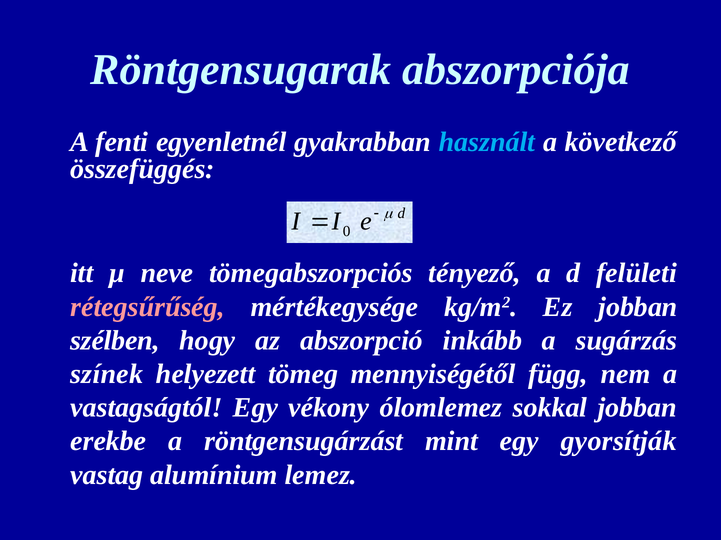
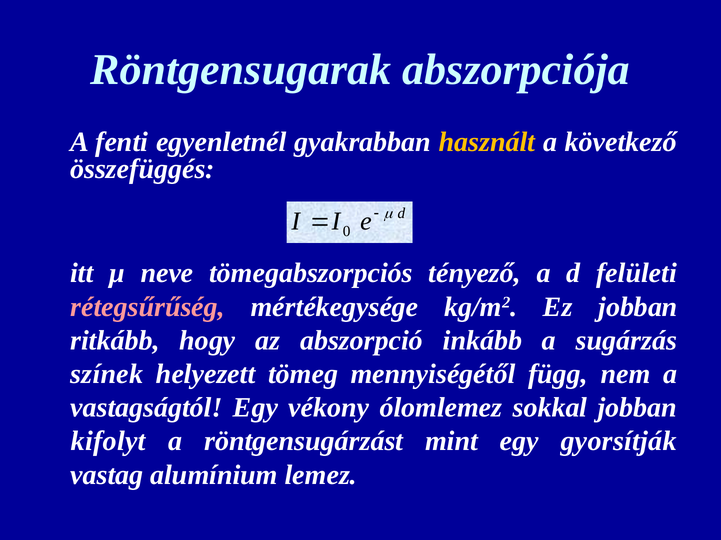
használt colour: light blue -> yellow
szélben: szélben -> ritkább
erekbe: erekbe -> kifolyt
